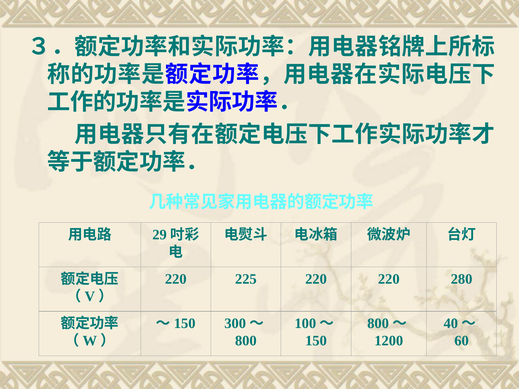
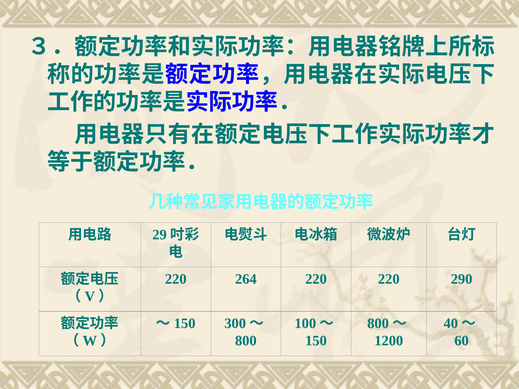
225: 225 -> 264
280: 280 -> 290
